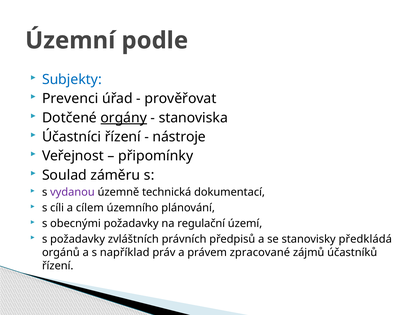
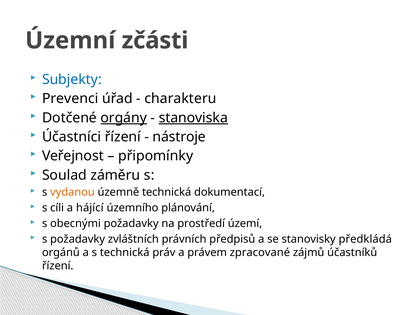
podle: podle -> zčásti
prověřovat: prověřovat -> charakteru
stanoviska underline: none -> present
vydanou colour: purple -> orange
cílem: cílem -> hájící
regulační: regulační -> prostředí
s například: například -> technická
